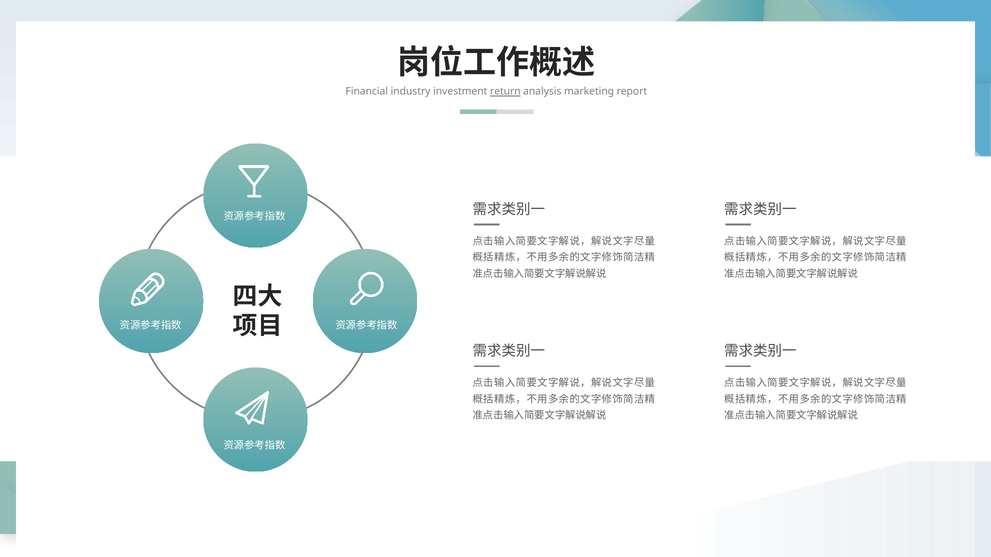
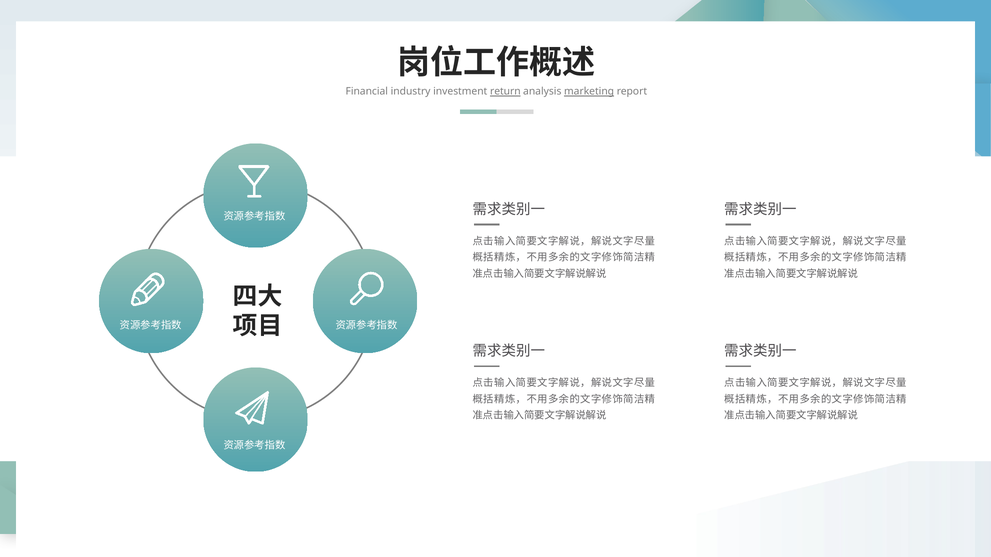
marketing underline: none -> present
